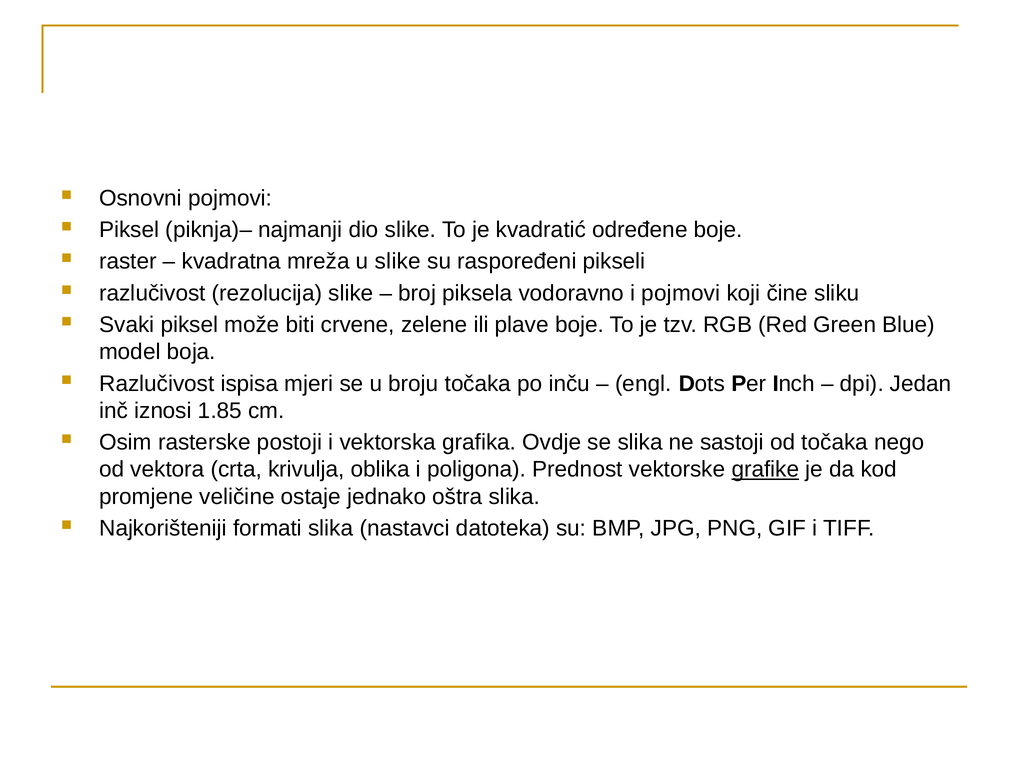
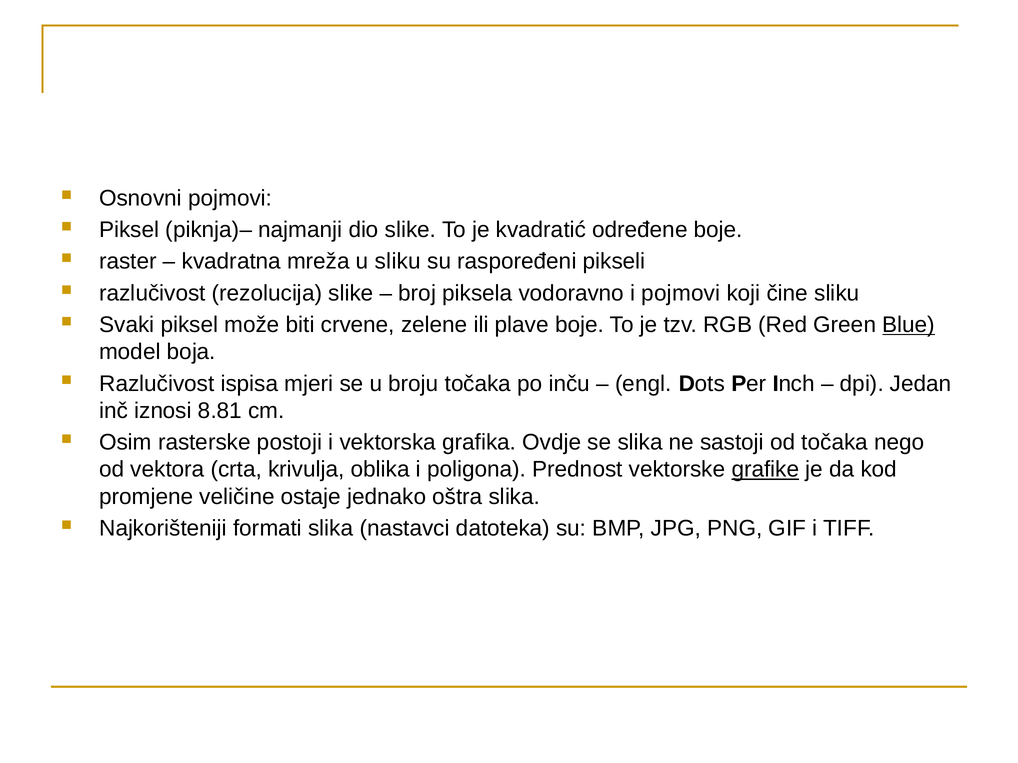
u slike: slike -> sliku
Blue underline: none -> present
1.85: 1.85 -> 8.81
